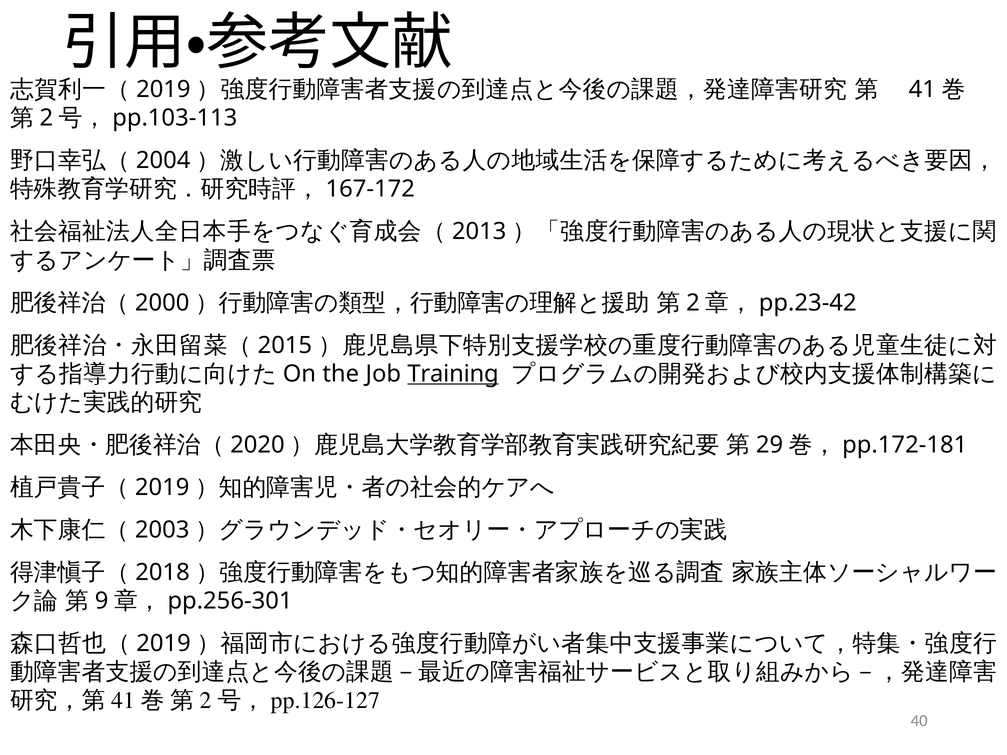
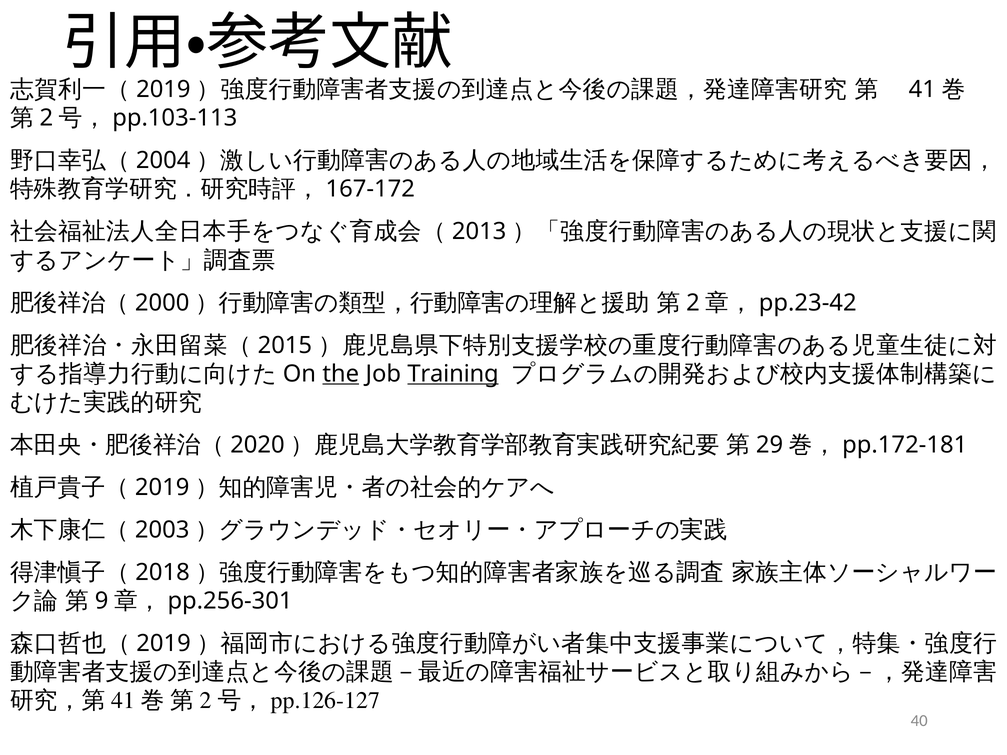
the underline: none -> present
